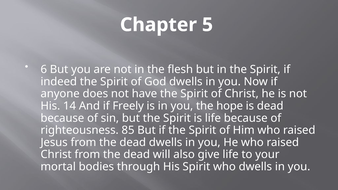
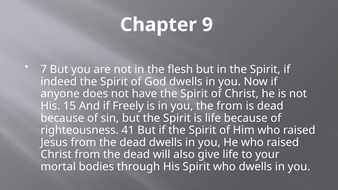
5: 5 -> 9
6: 6 -> 7
14: 14 -> 15
the hope: hope -> from
85: 85 -> 41
